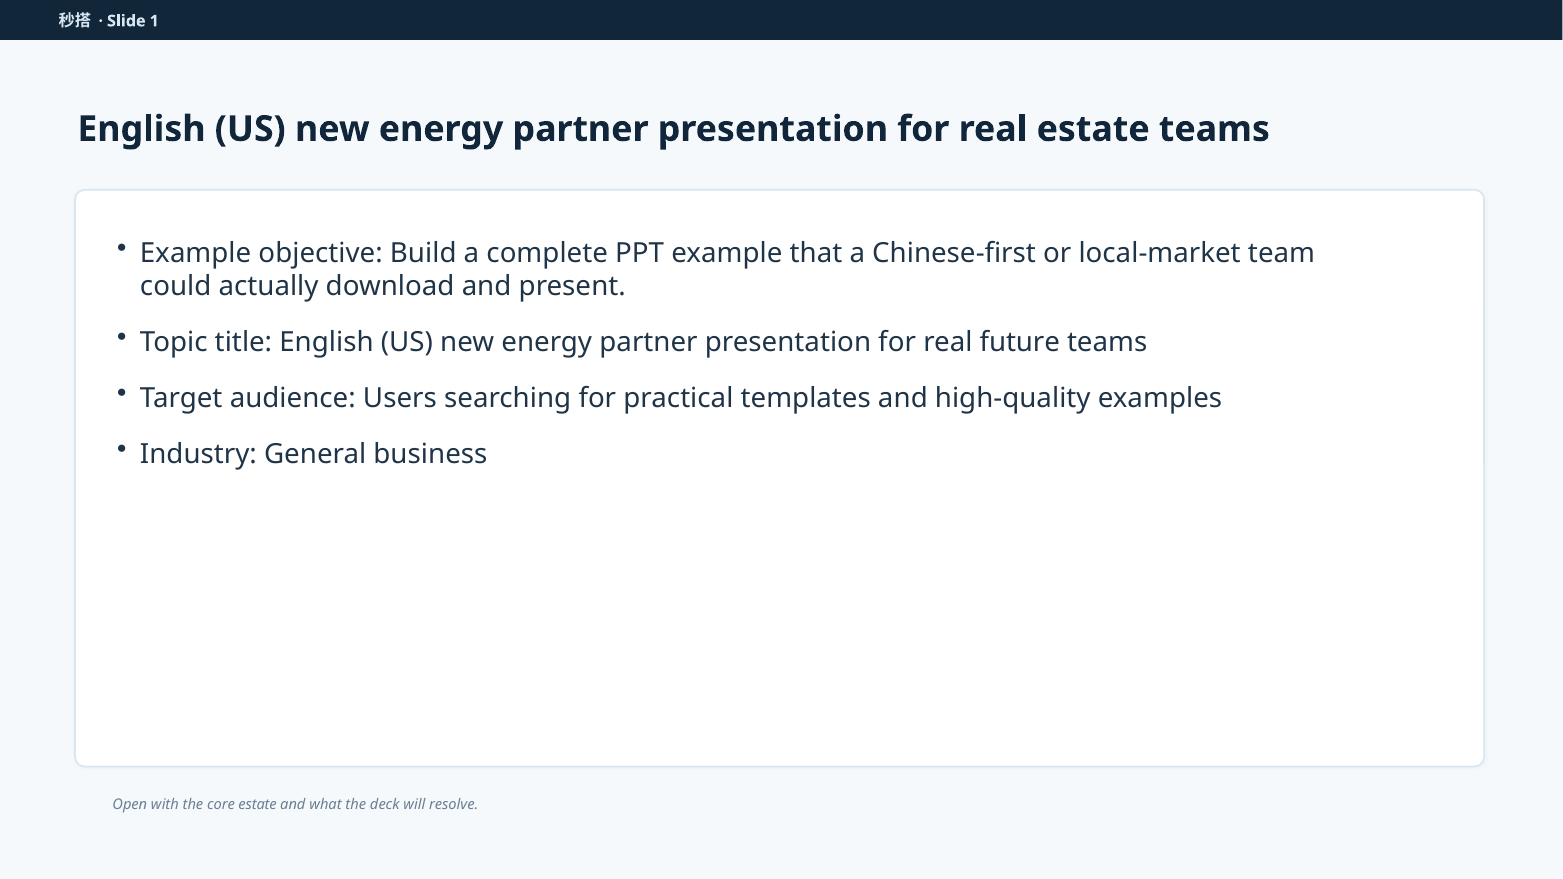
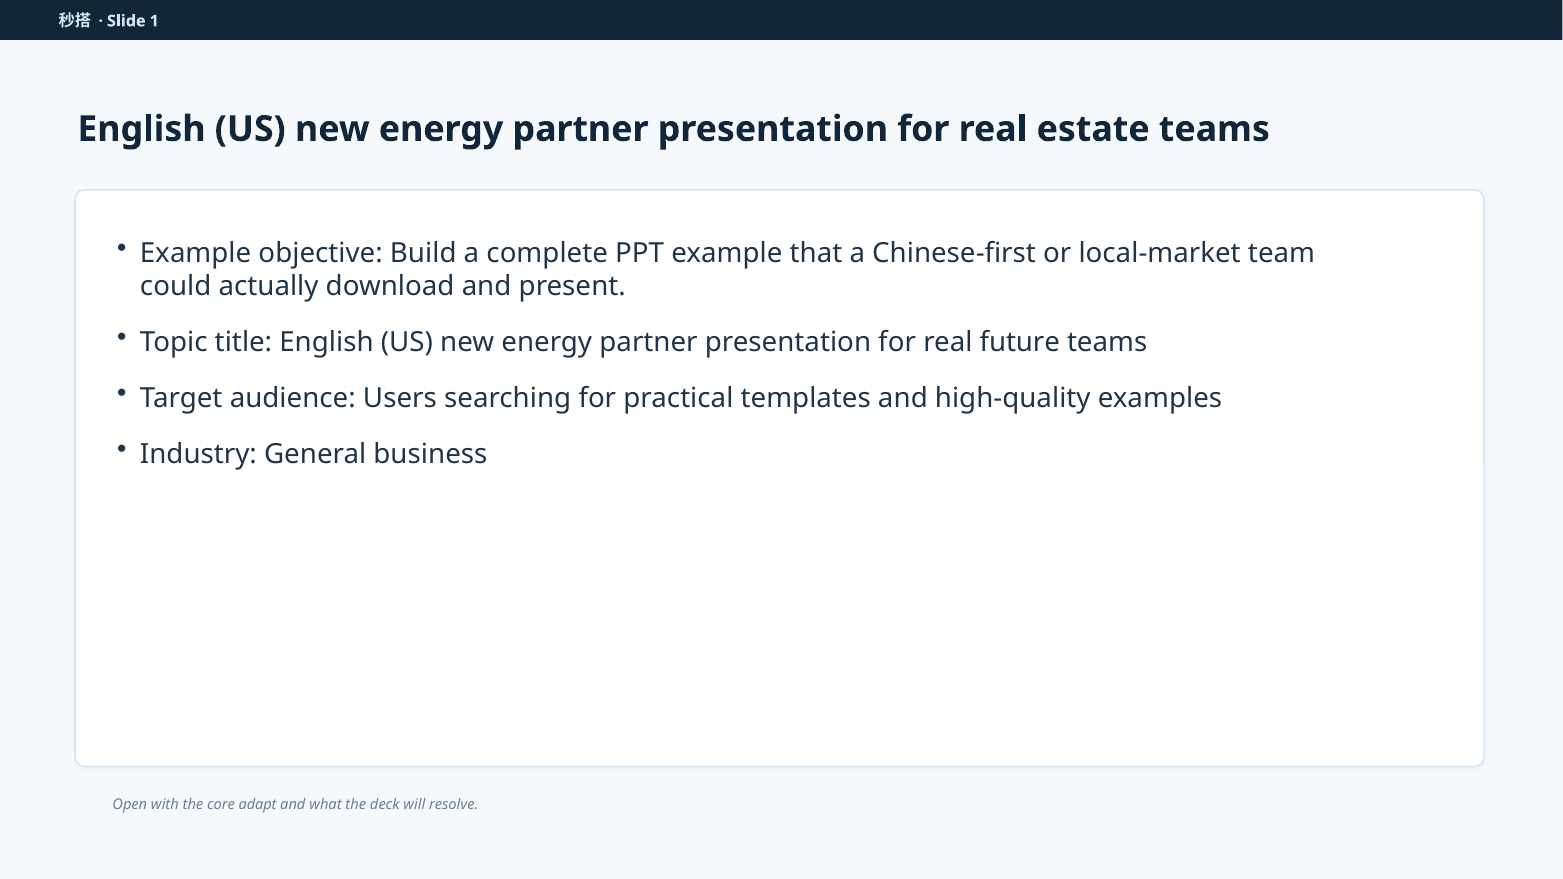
core estate: estate -> adapt
